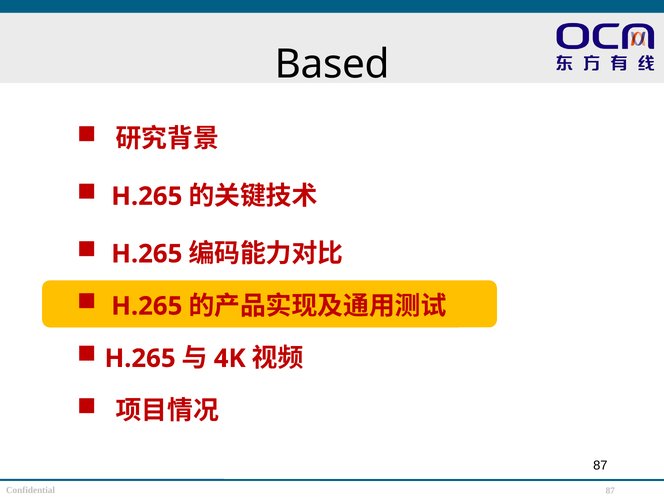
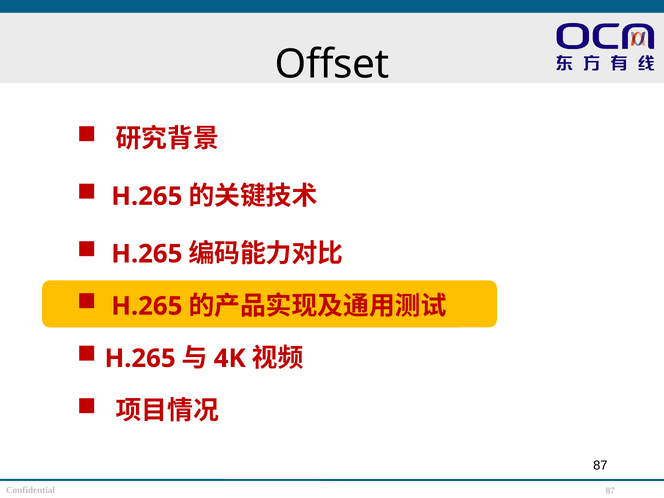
Based: Based -> Offset
